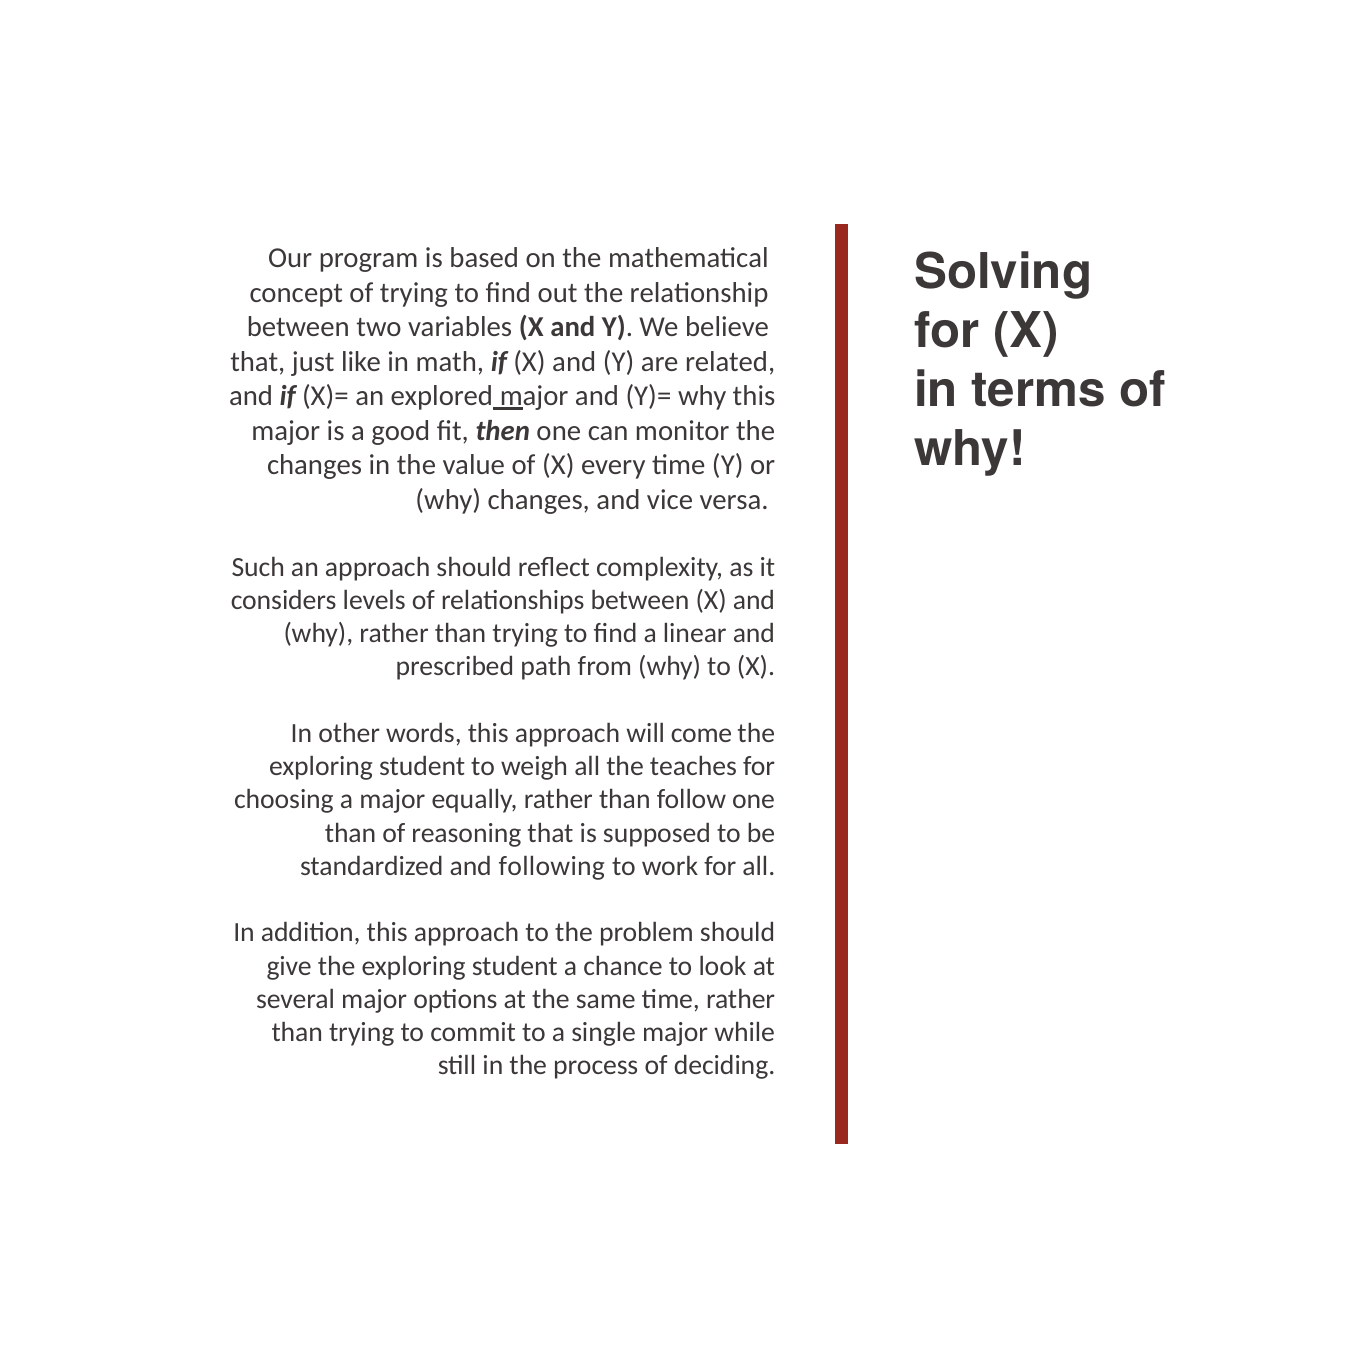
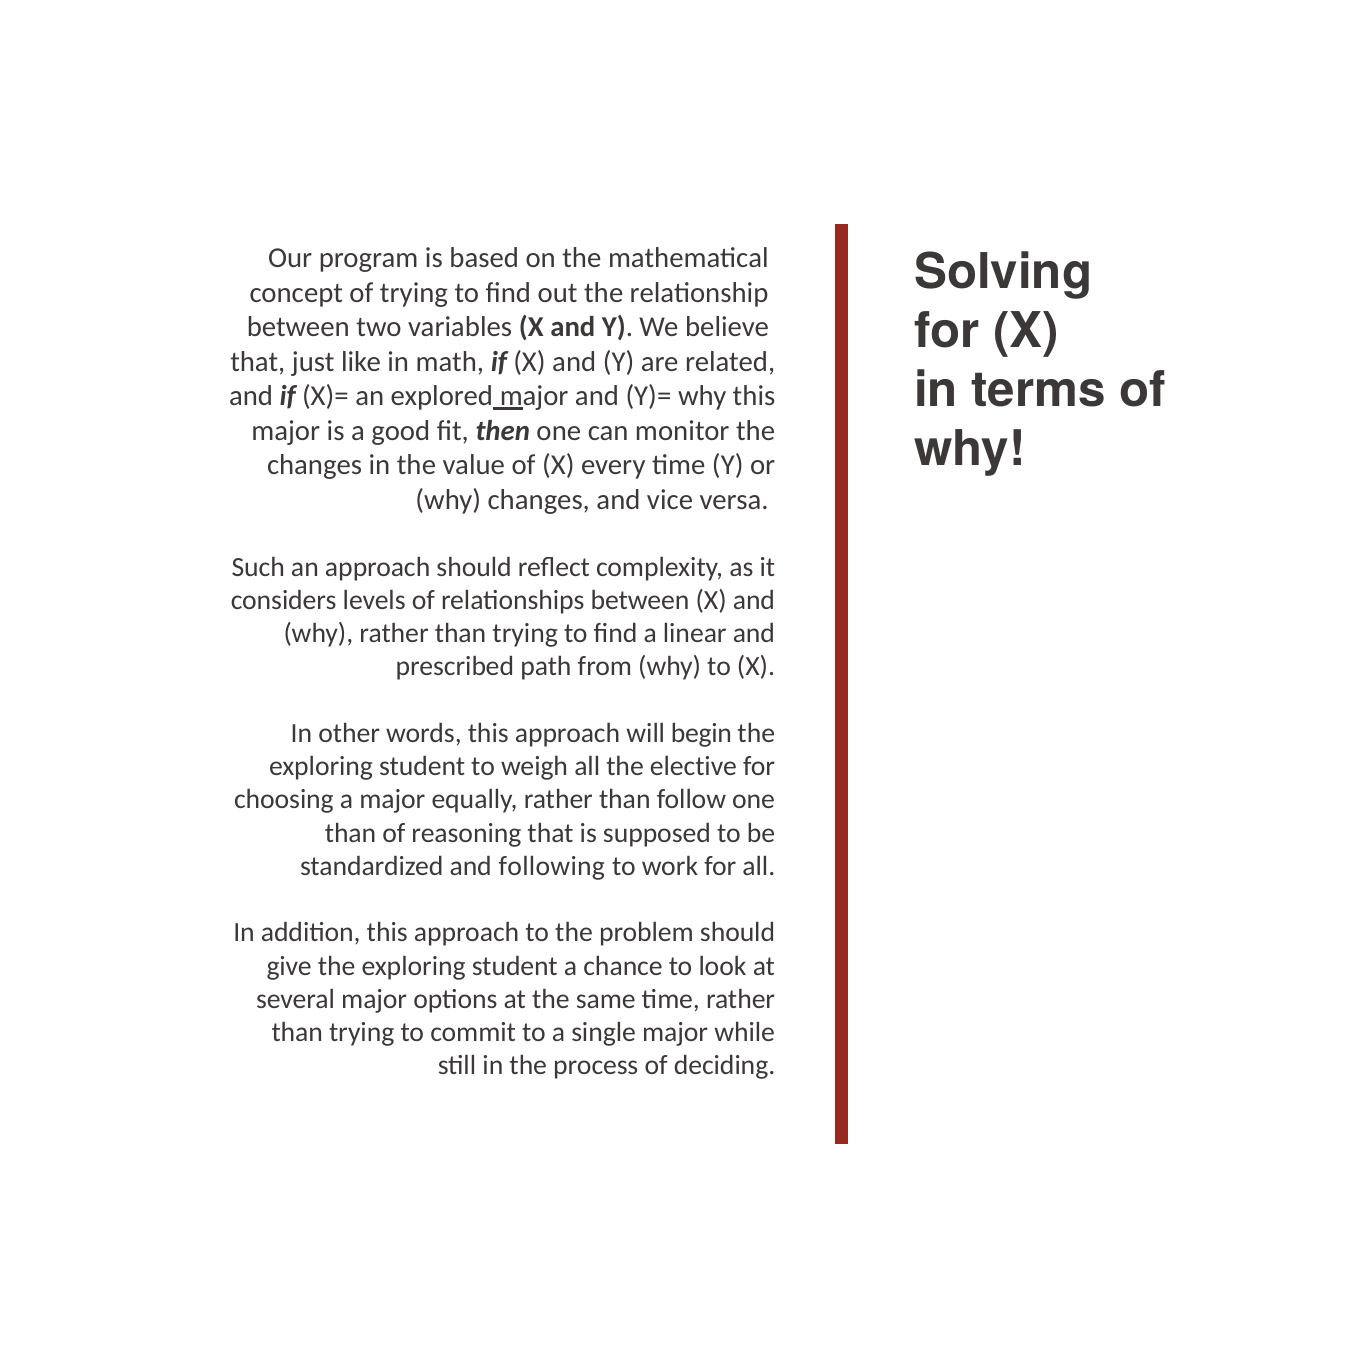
come: come -> begin
teaches: teaches -> elective
